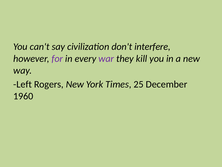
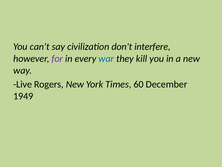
war colour: purple -> blue
Left: Left -> Live
25: 25 -> 60
1960: 1960 -> 1949
